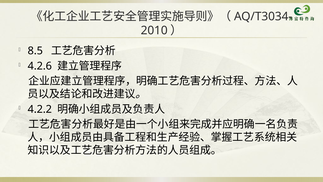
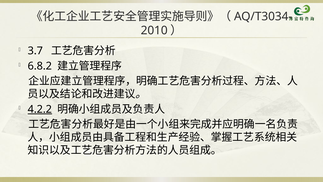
8.5: 8.5 -> 3.7
4.2.6: 4.2.6 -> 6.8.2
4.2.2 underline: none -> present
